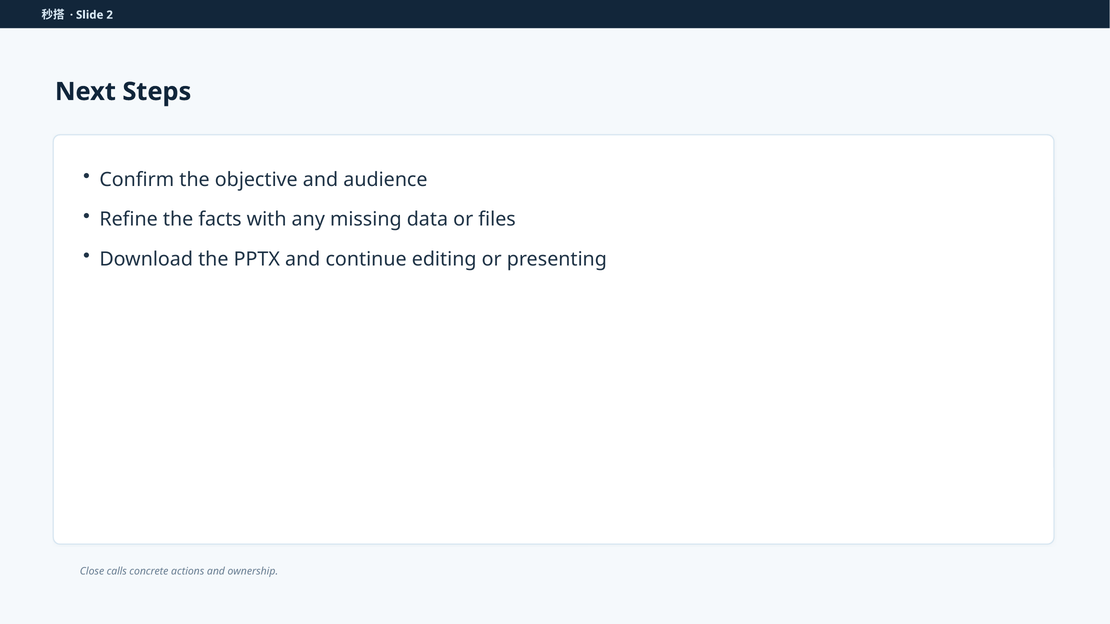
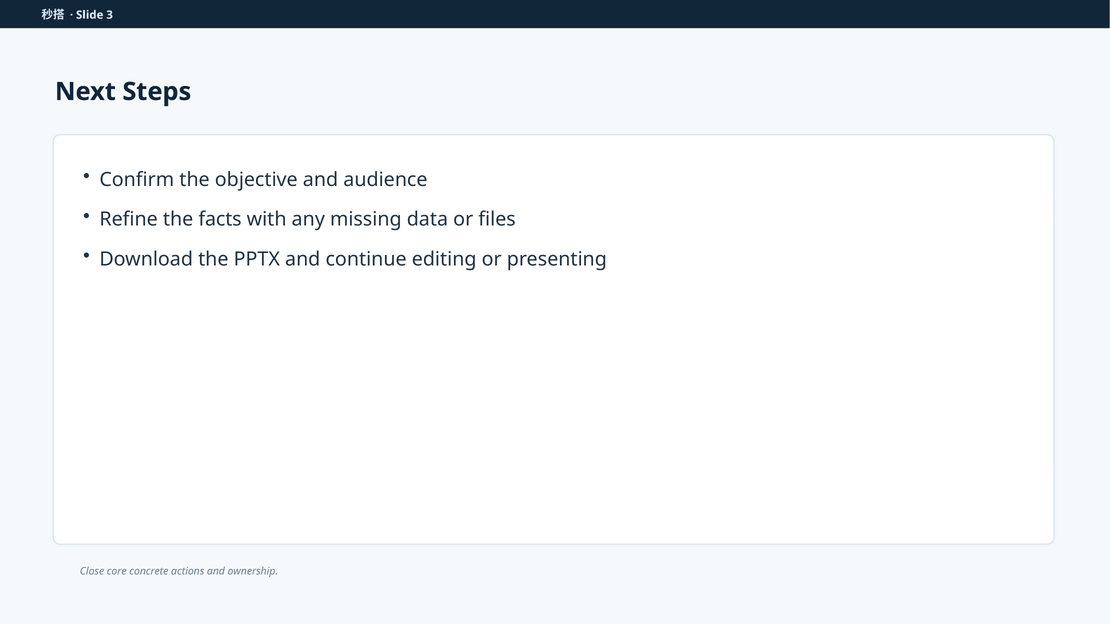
2: 2 -> 3
calls: calls -> core
